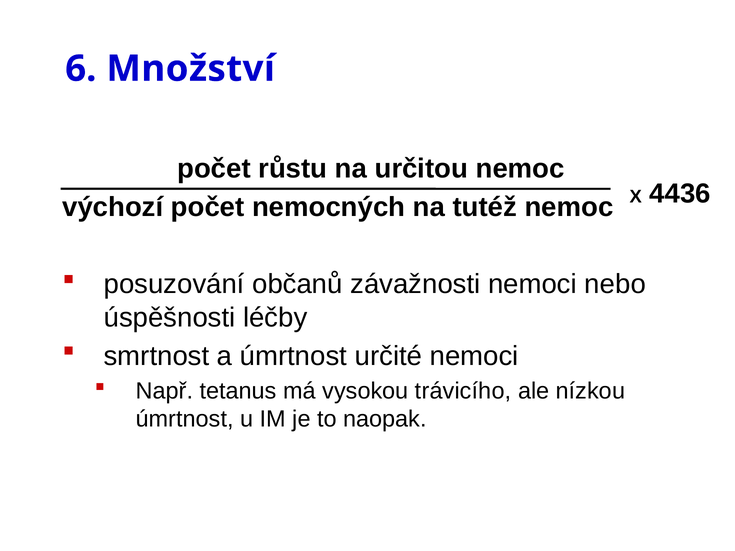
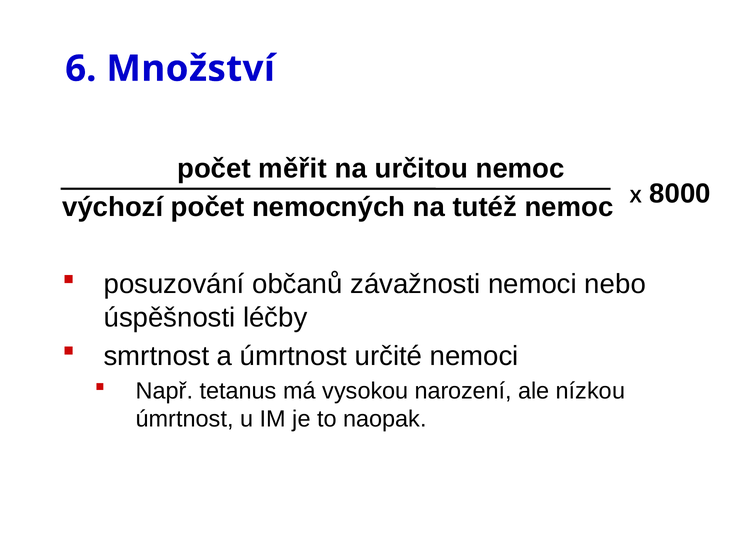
růstu: růstu -> měřit
4436: 4436 -> 8000
trávicího: trávicího -> narození
